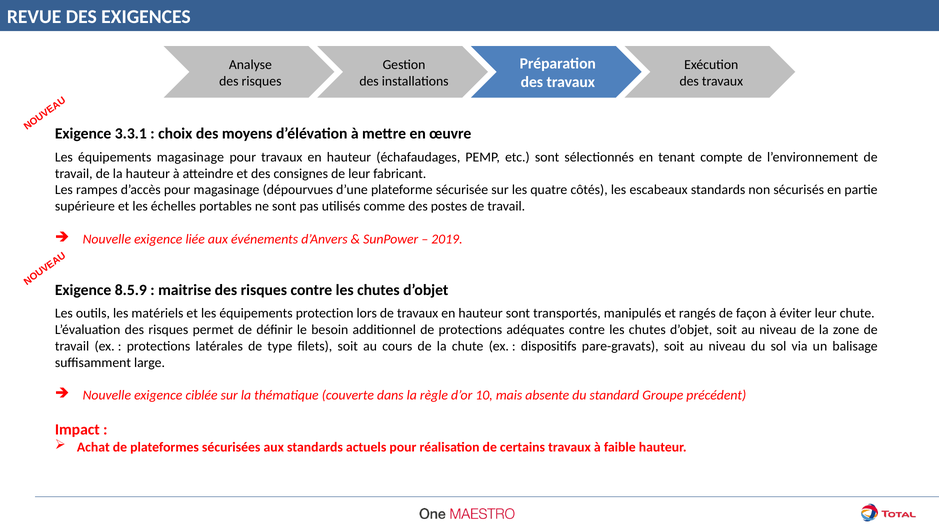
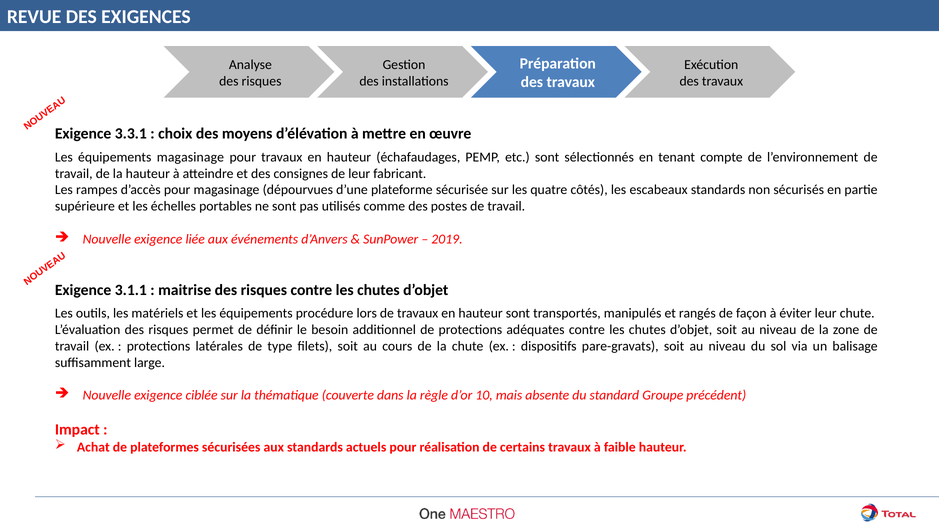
8.5.9: 8.5.9 -> 3.1.1
protection: protection -> procédure
